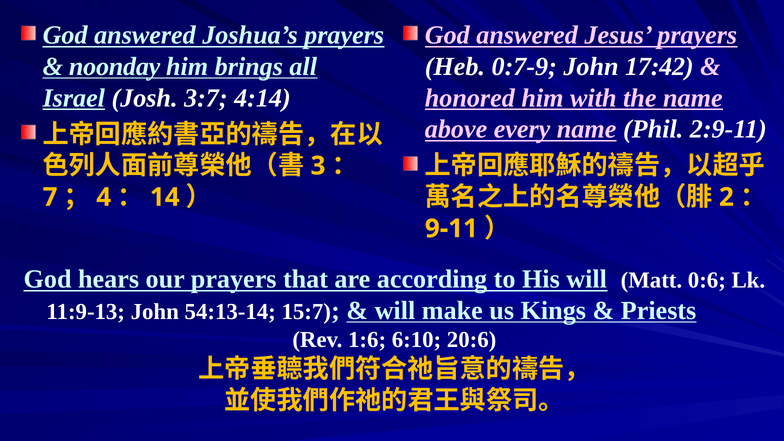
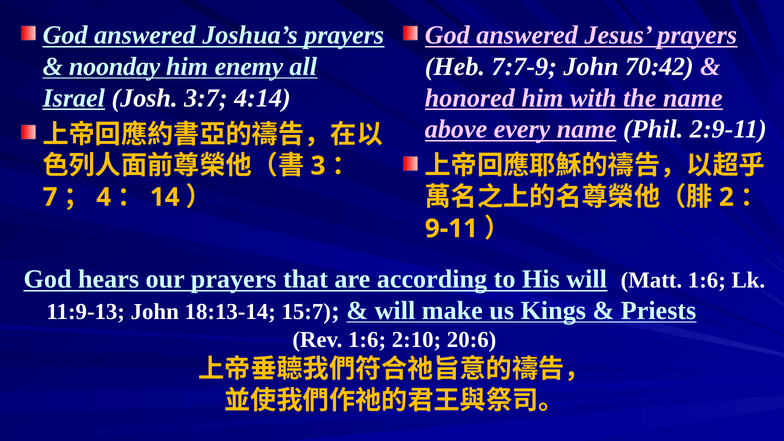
brings: brings -> enemy
0:7-9: 0:7-9 -> 7:7-9
17:42: 17:42 -> 70:42
Matt 0:6: 0:6 -> 1:6
54:13-14: 54:13-14 -> 18:13-14
6:10: 6:10 -> 2:10
